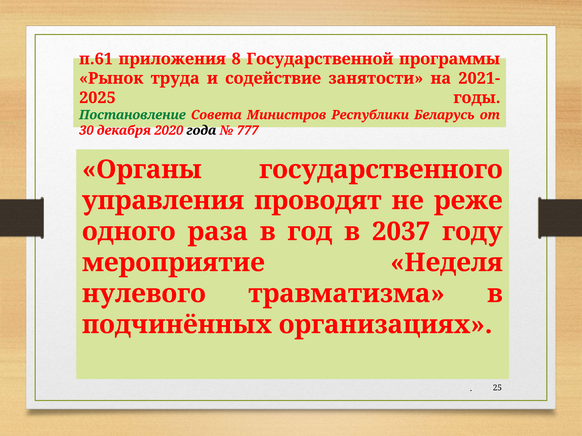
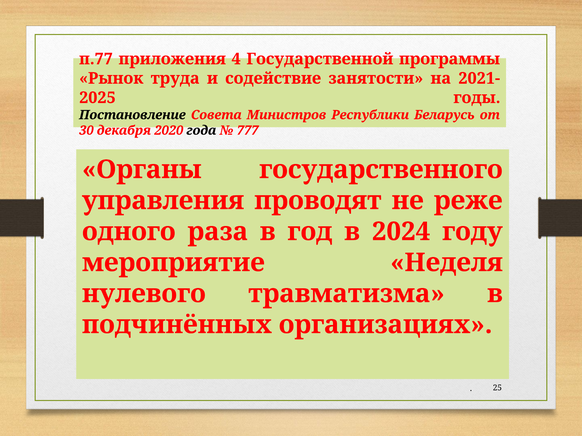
п.61: п.61 -> п.77
8: 8 -> 4
Постановление colour: green -> black
2037: 2037 -> 2024
